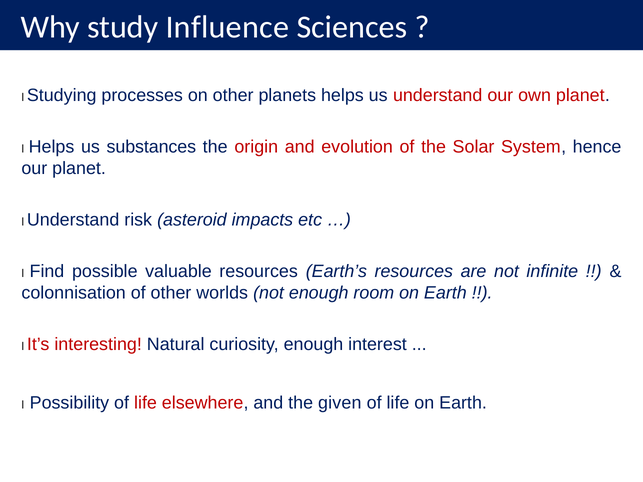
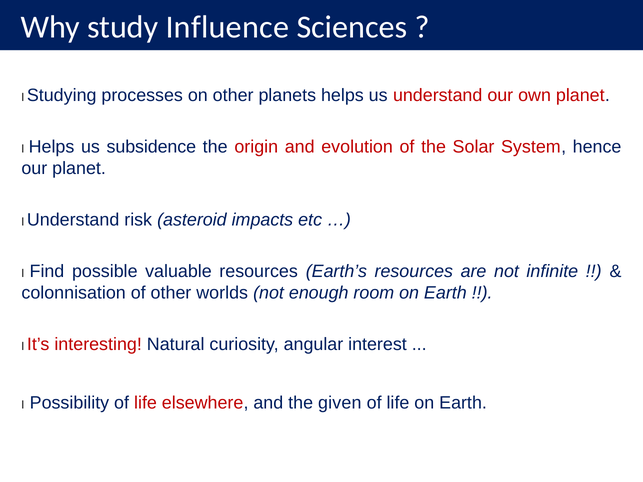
substances: substances -> subsidence
curiosity enough: enough -> angular
